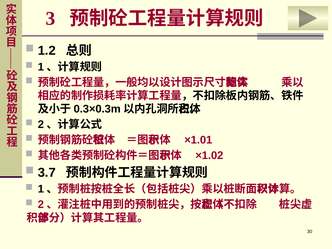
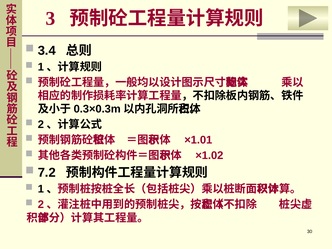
1.2: 1.2 -> 3.4
3.7: 3.7 -> 7.2
